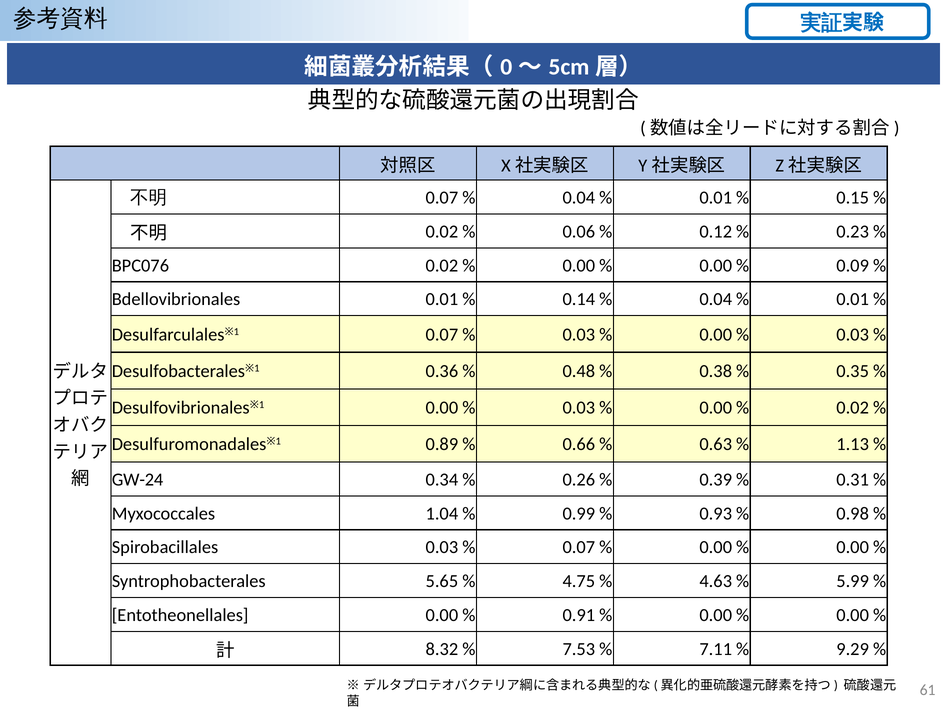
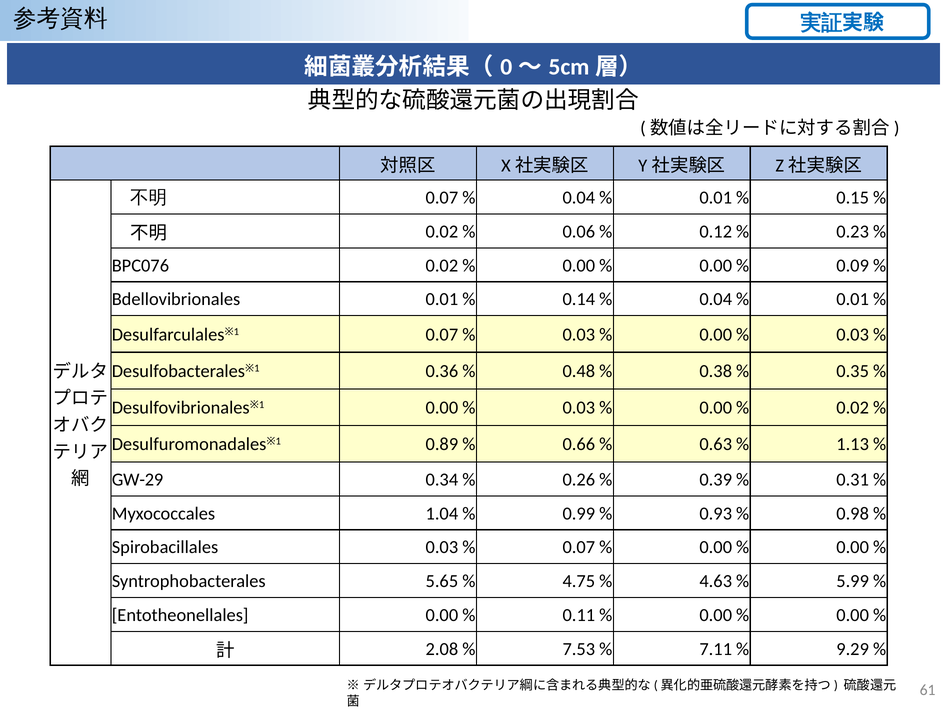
GW-24: GW-24 -> GW-29
0.91: 0.91 -> 0.11
8.32: 8.32 -> 2.08
